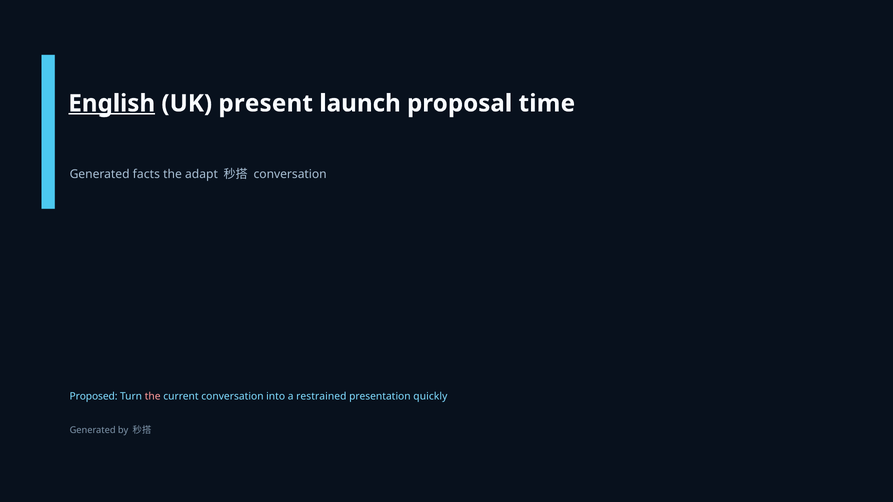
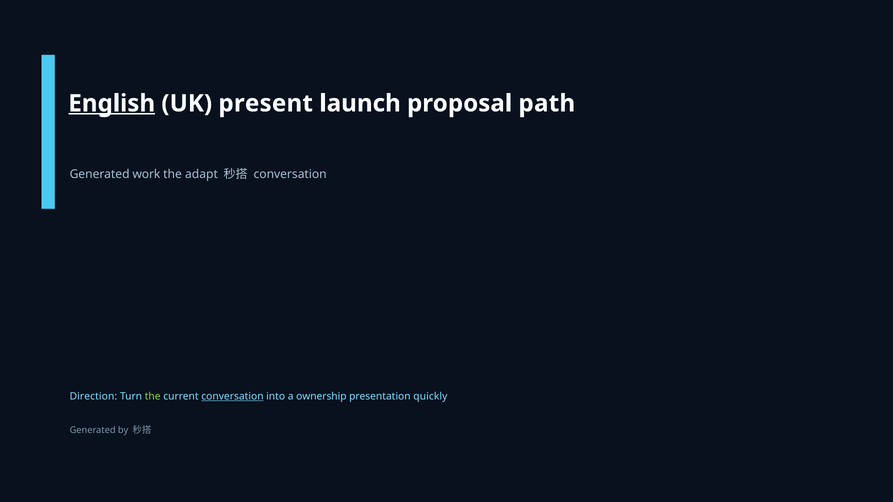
time: time -> path
facts: facts -> work
Proposed: Proposed -> Direction
the at (153, 397) colour: pink -> light green
conversation at (232, 397) underline: none -> present
restrained: restrained -> ownership
